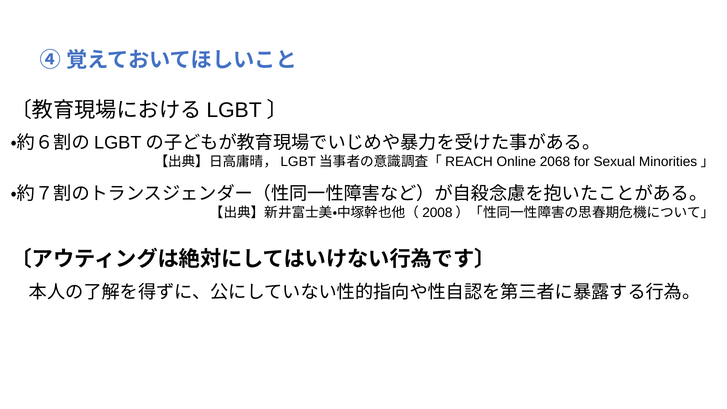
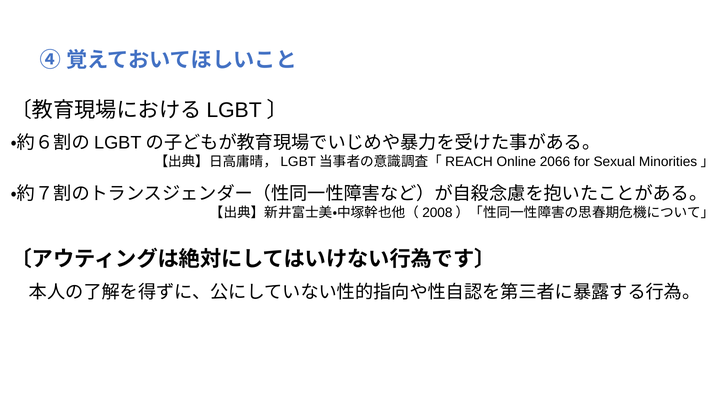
2068: 2068 -> 2066
